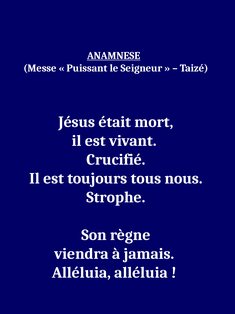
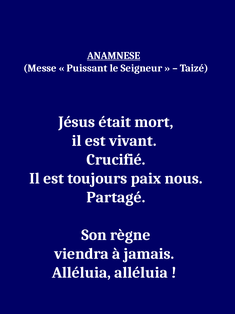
tous: tous -> paix
Strophe: Strophe -> Partagé
